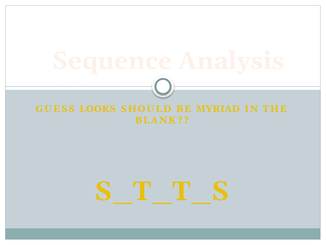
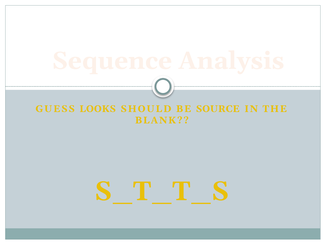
MYRIAD: MYRIAD -> SOURCE
